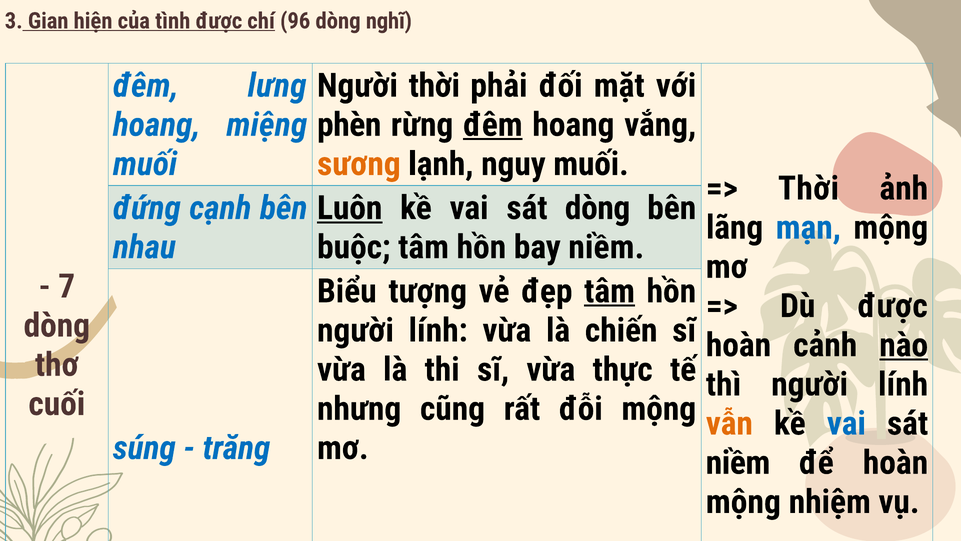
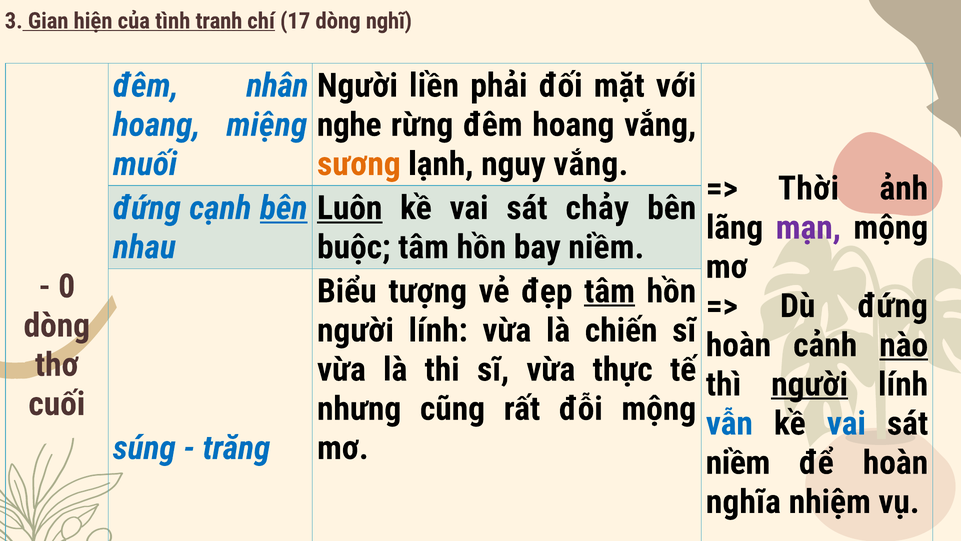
tình được: được -> tranh
96: 96 -> 17
lưng: lưng -> nhân
Người thời: thời -> liền
phèn: phèn -> nghe
đêm at (493, 125) underline: present -> none
nguy muối: muối -> vắng
bên at (284, 208) underline: none -> present
sát dòng: dòng -> chảy
mạn colour: blue -> purple
7: 7 -> 0
Dù được: được -> đứng
người at (810, 384) underline: none -> present
vẫn colour: orange -> blue
mộng at (743, 502): mộng -> nghĩa
